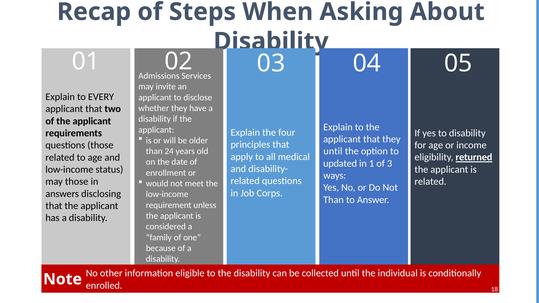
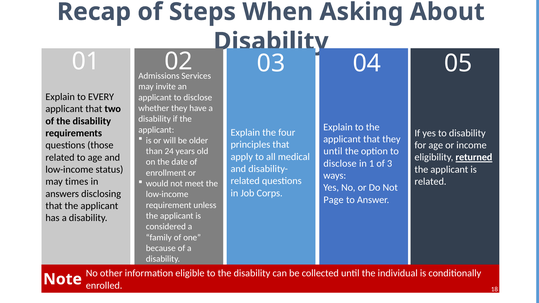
of the applicant: applicant -> disability
updated at (340, 164): updated -> disclose
may those: those -> times
Than at (334, 200): Than -> Page
